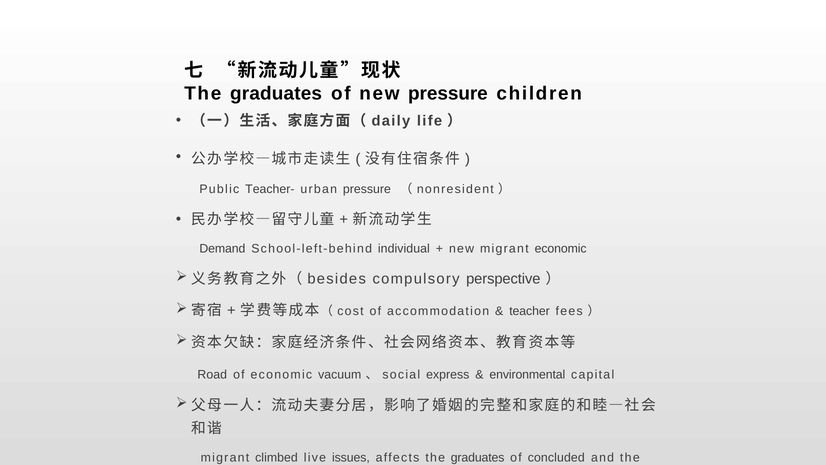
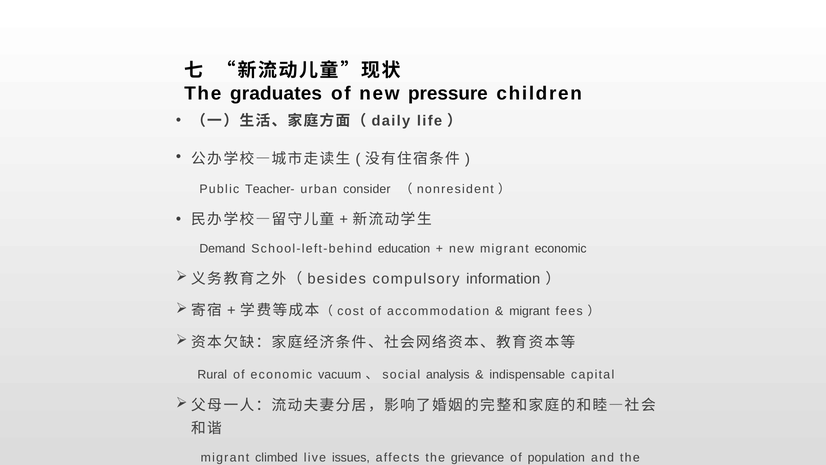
urban pressure: pressure -> consider
School-left-behind individual: individual -> education
perspective: perspective -> information
teacher at (530, 311): teacher -> migrant
Road: Road -> Rural
express: express -> analysis
environmental: environmental -> indispensable
affects the graduates: graduates -> grievance
concluded: concluded -> population
